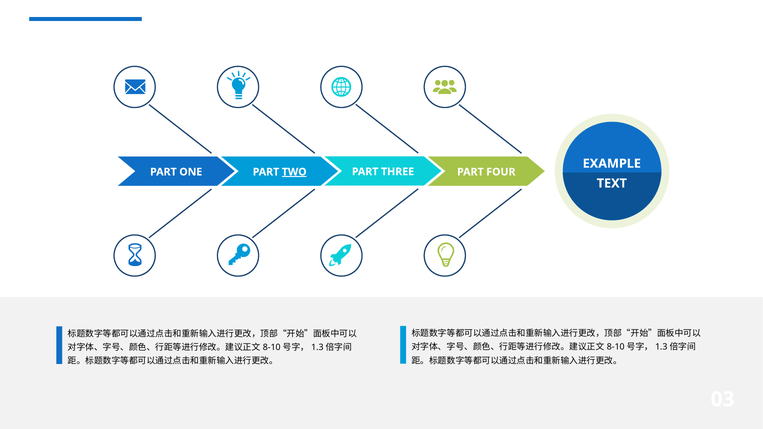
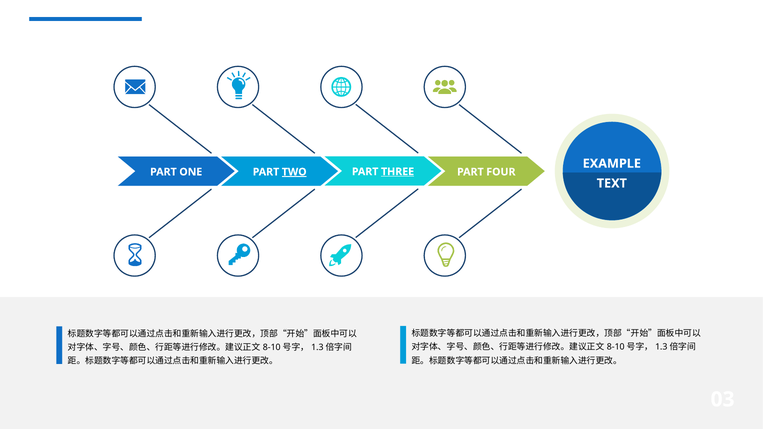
THREE underline: none -> present
